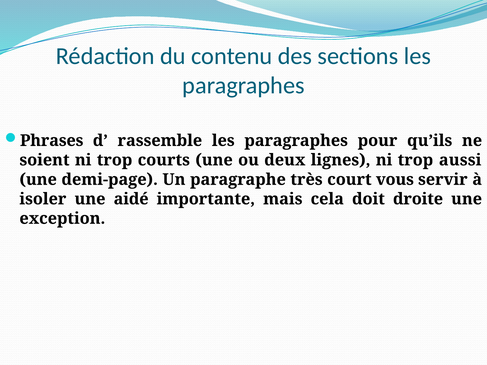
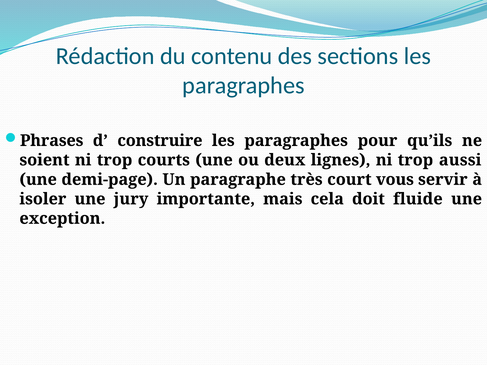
rassemble: rassemble -> construire
aidé: aidé -> jury
droite: droite -> fluide
